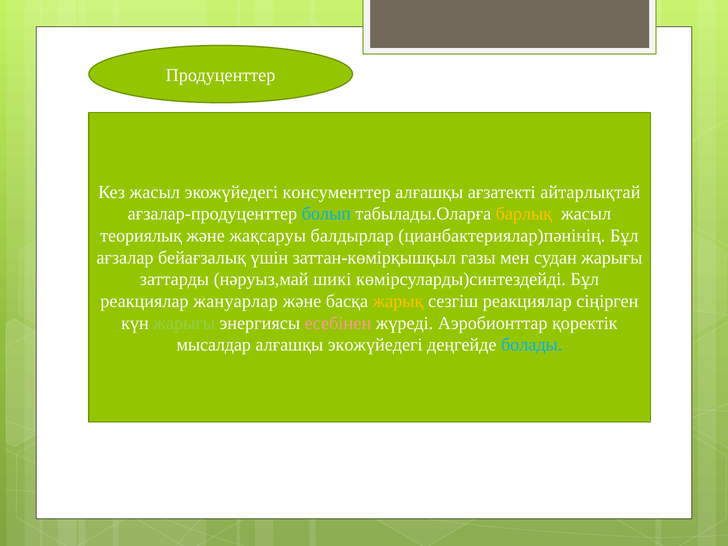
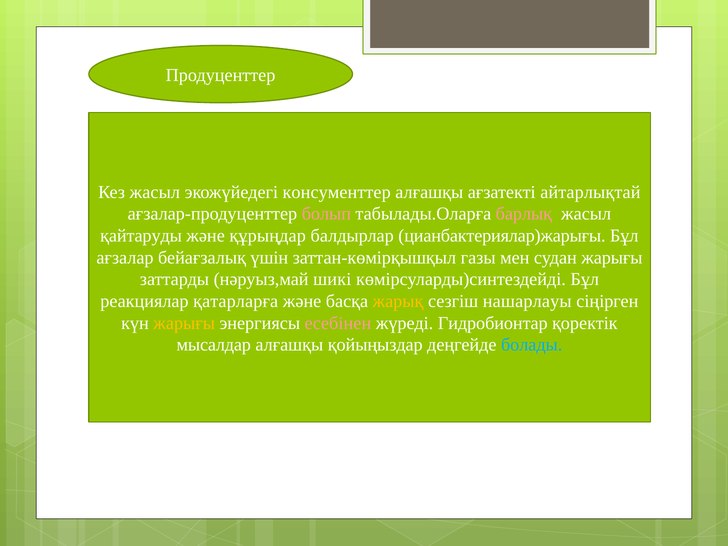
болып colour: light blue -> pink
барлық colour: yellow -> pink
теориялық: теориялық -> қайтаруды
жақсаруы: жақсаруы -> құрыңдар
цианбактериялар)пәнінің: цианбактериялар)пәнінің -> цианбактериялар)жарығы
жануарлар: жануарлар -> қатарларға
сезгіш реакциялар: реакциялар -> нашарлауы
жарығы at (184, 323) colour: light green -> yellow
Аэробионттар: Аэробионттар -> Гидробионтар
алғашқы экожүйедегі: экожүйедегі -> қойыңыздар
